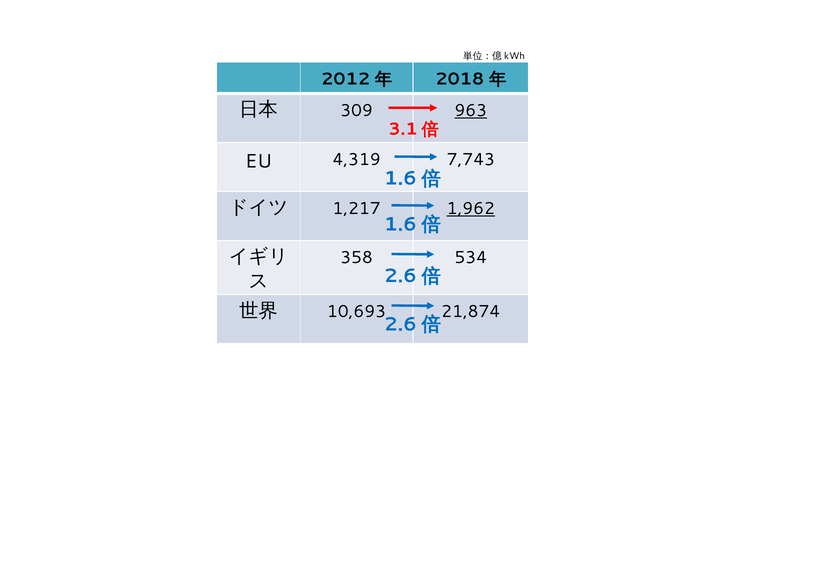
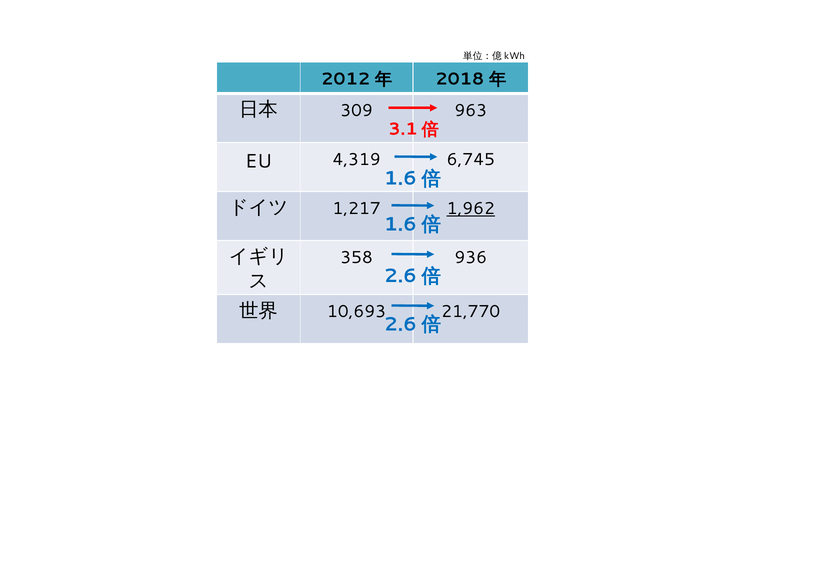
963 underline: present -> none
7,743: 7,743 -> 6,745
534: 534 -> 936
21,874: 21,874 -> 21,770
